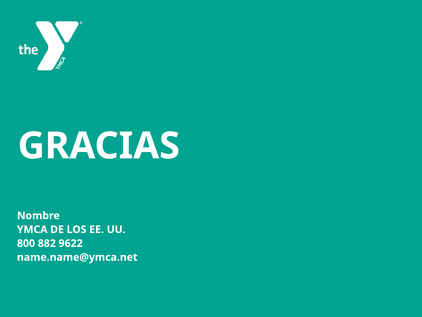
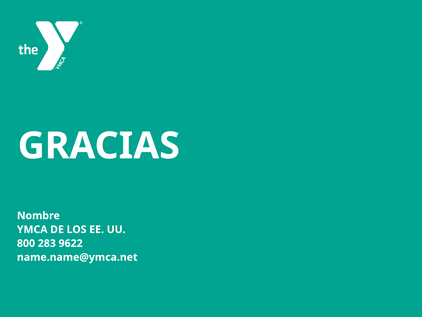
882: 882 -> 283
